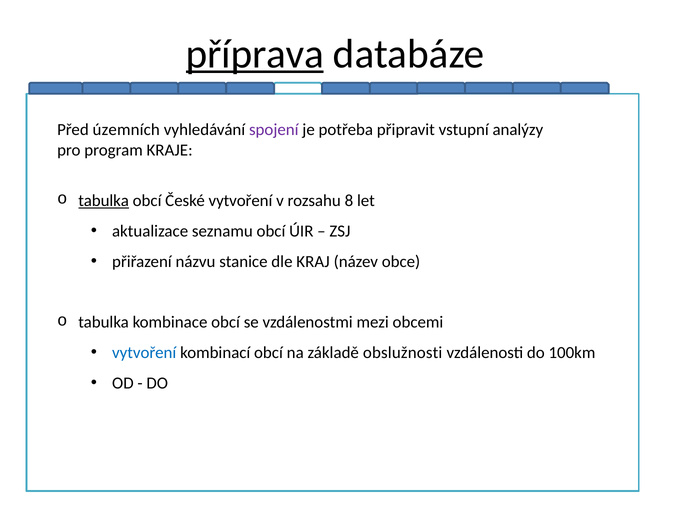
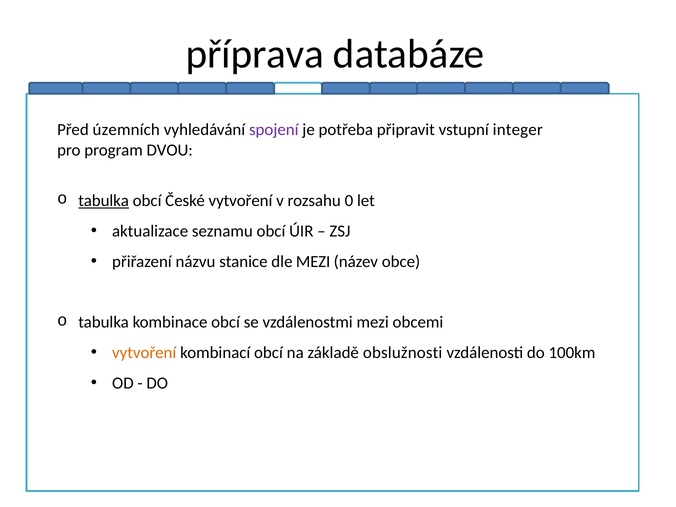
příprava underline: present -> none
analýzy: analýzy -> integer
KRAJE: KRAJE -> DVOU
8: 8 -> 0
KRAJ at (313, 262): KRAJ -> MEZI
vytvoření at (144, 353) colour: blue -> orange
